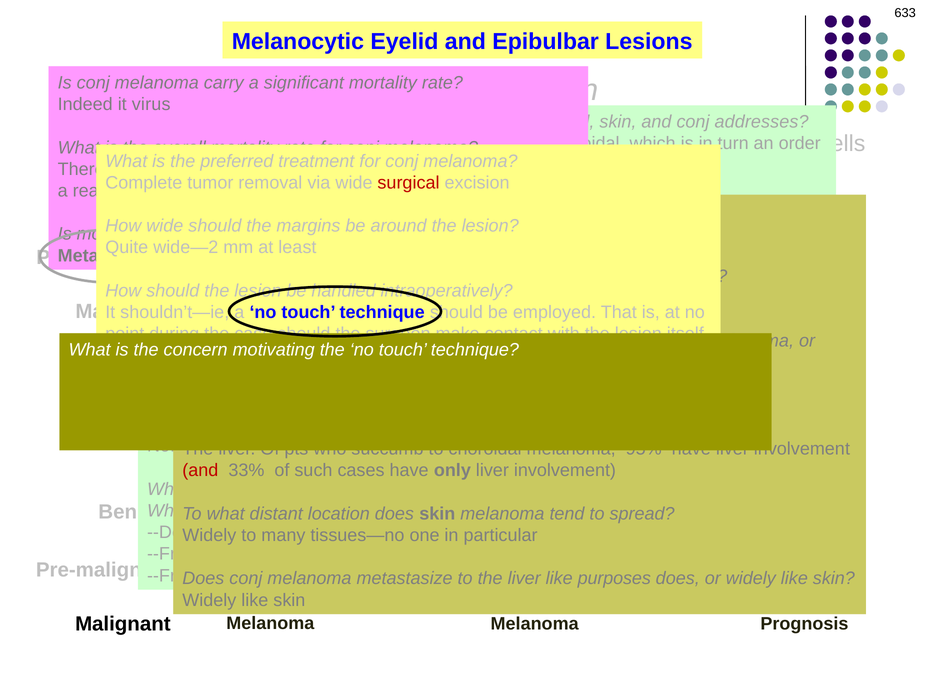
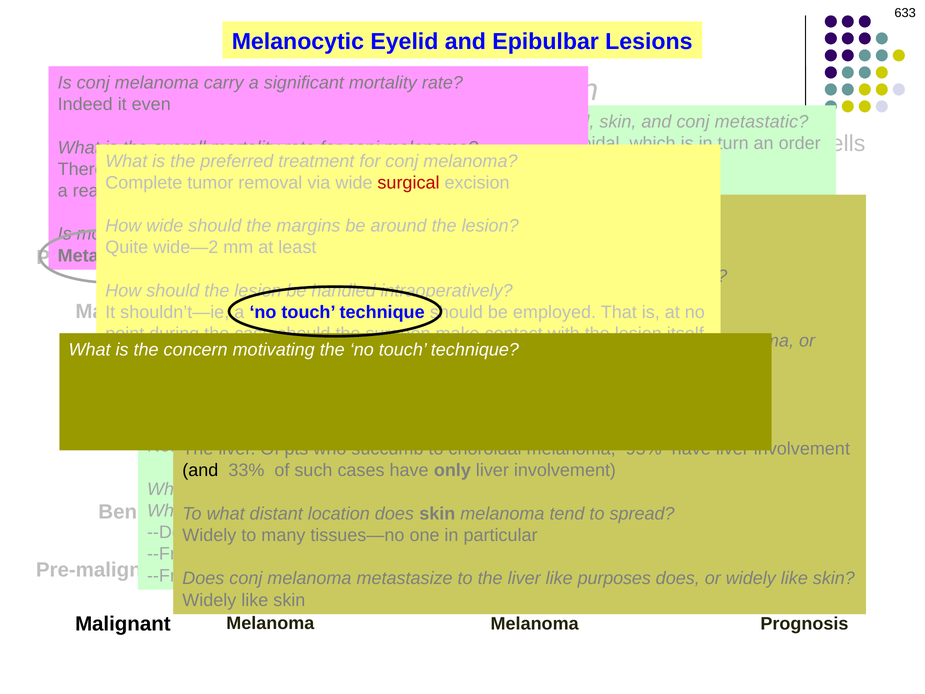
virus: virus -> even
conj addresses: addresses -> metastatic
and at (200, 470) colour: red -> black
